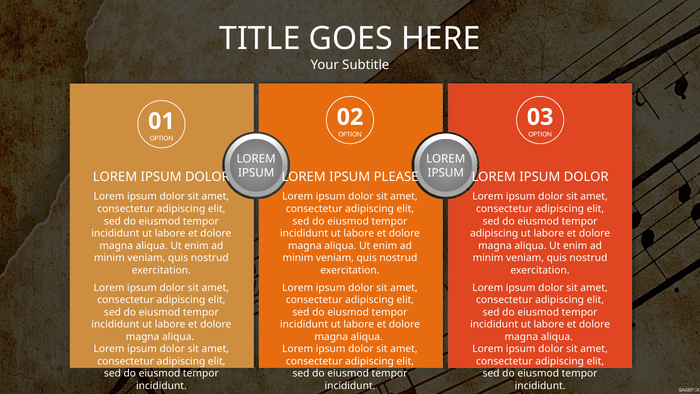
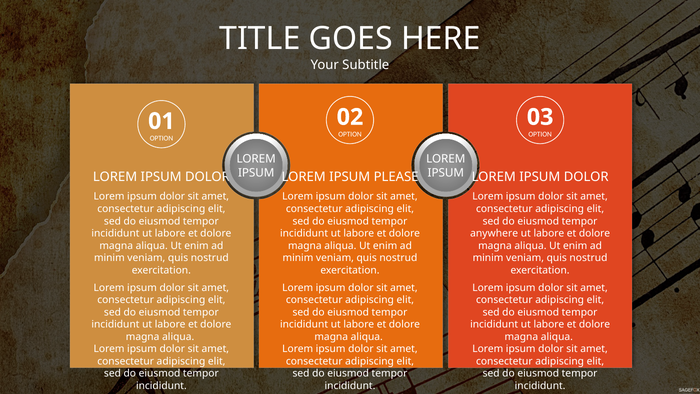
adipiscing at (494, 233): adipiscing -> anywhere
